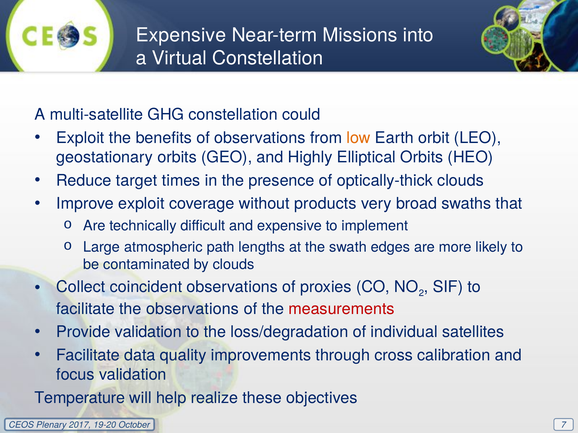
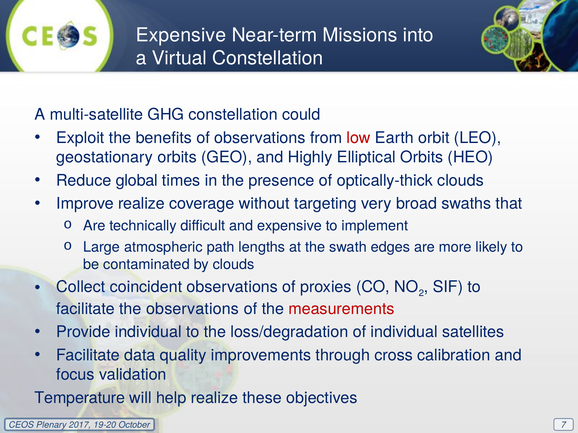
low colour: orange -> red
target: target -> global
Improve exploit: exploit -> realize
products: products -> targeting
Provide validation: validation -> individual
